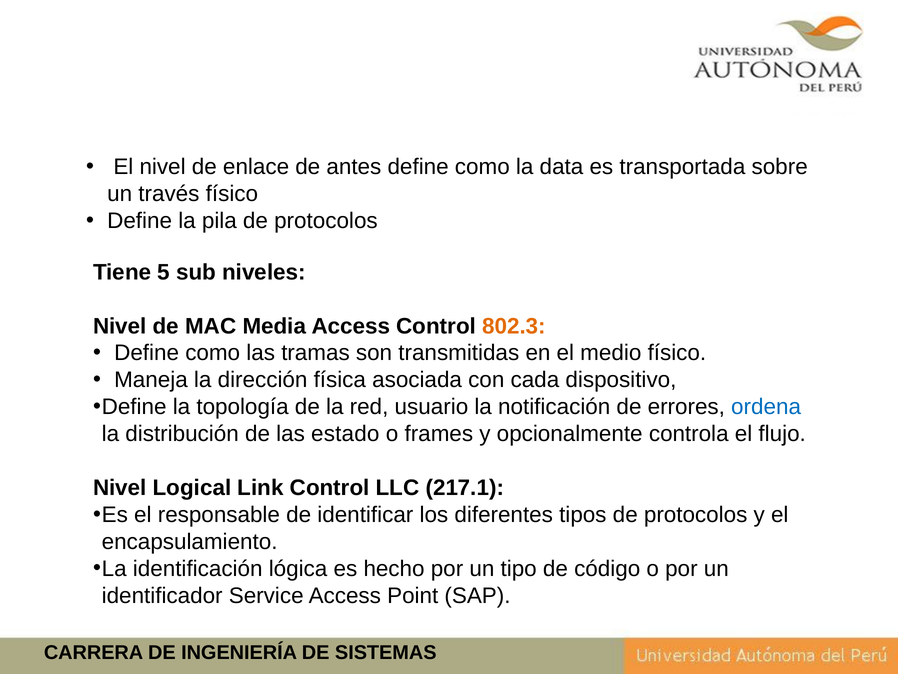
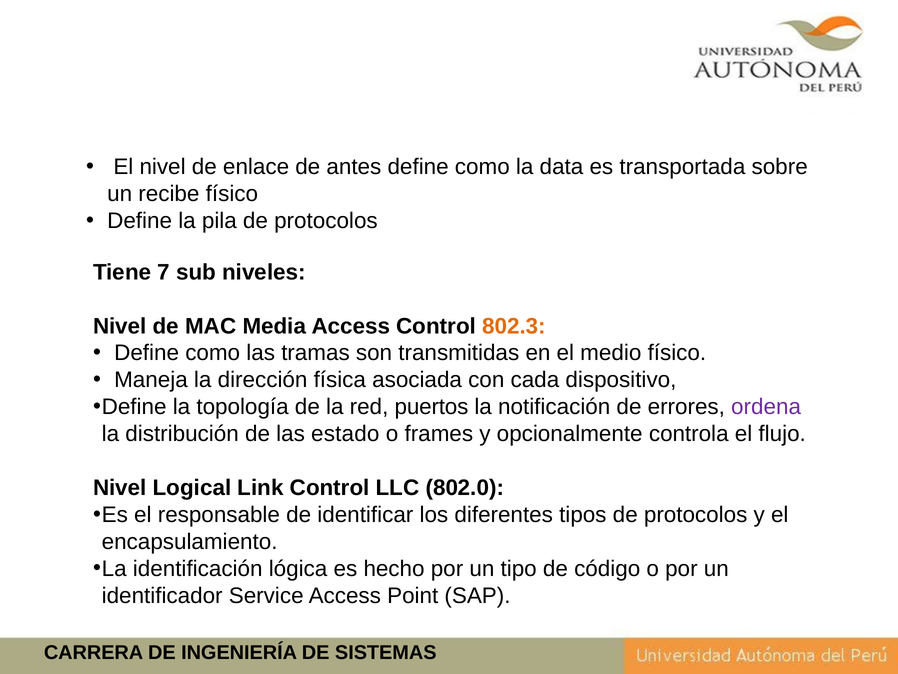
través: través -> recibe
5: 5 -> 7
usuario: usuario -> puertos
ordena colour: blue -> purple
217.1: 217.1 -> 802.0
